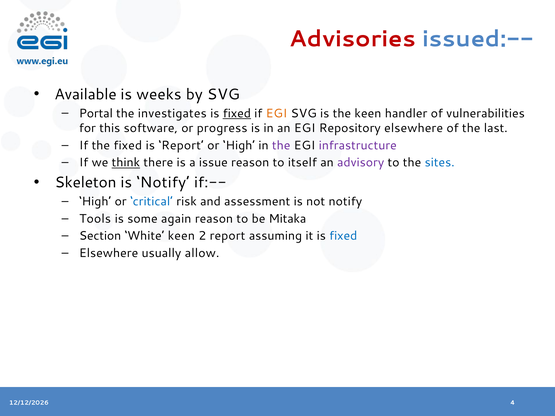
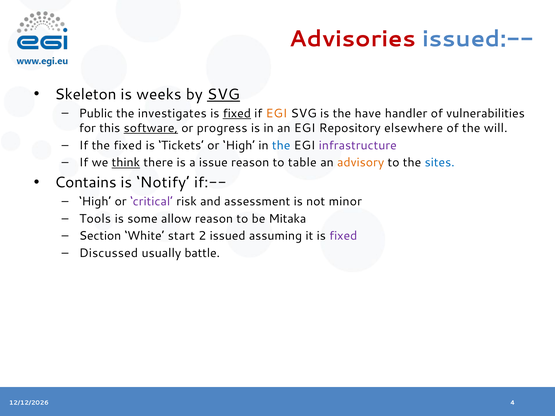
Available: Available -> Skeleton
SVG at (223, 94) underline: none -> present
Portal: Portal -> Public
the keen: keen -> have
software underline: none -> present
last: last -> will
is Report: Report -> Tickets
the at (281, 145) colour: purple -> blue
itself: itself -> table
advisory colour: purple -> orange
Skeleton: Skeleton -> Contains
critical colour: blue -> purple
not notify: notify -> minor
again: again -> allow
White keen: keen -> start
2 report: report -> issued
fixed at (343, 236) colour: blue -> purple
Elsewhere at (109, 253): Elsewhere -> Discussed
allow: allow -> battle
